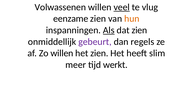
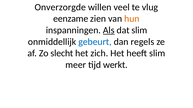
Volwassenen: Volwassenen -> Onverzorgde
veel underline: present -> none
dat zien: zien -> slim
gebeurt colour: purple -> blue
Zo willen: willen -> slecht
het zien: zien -> zich
